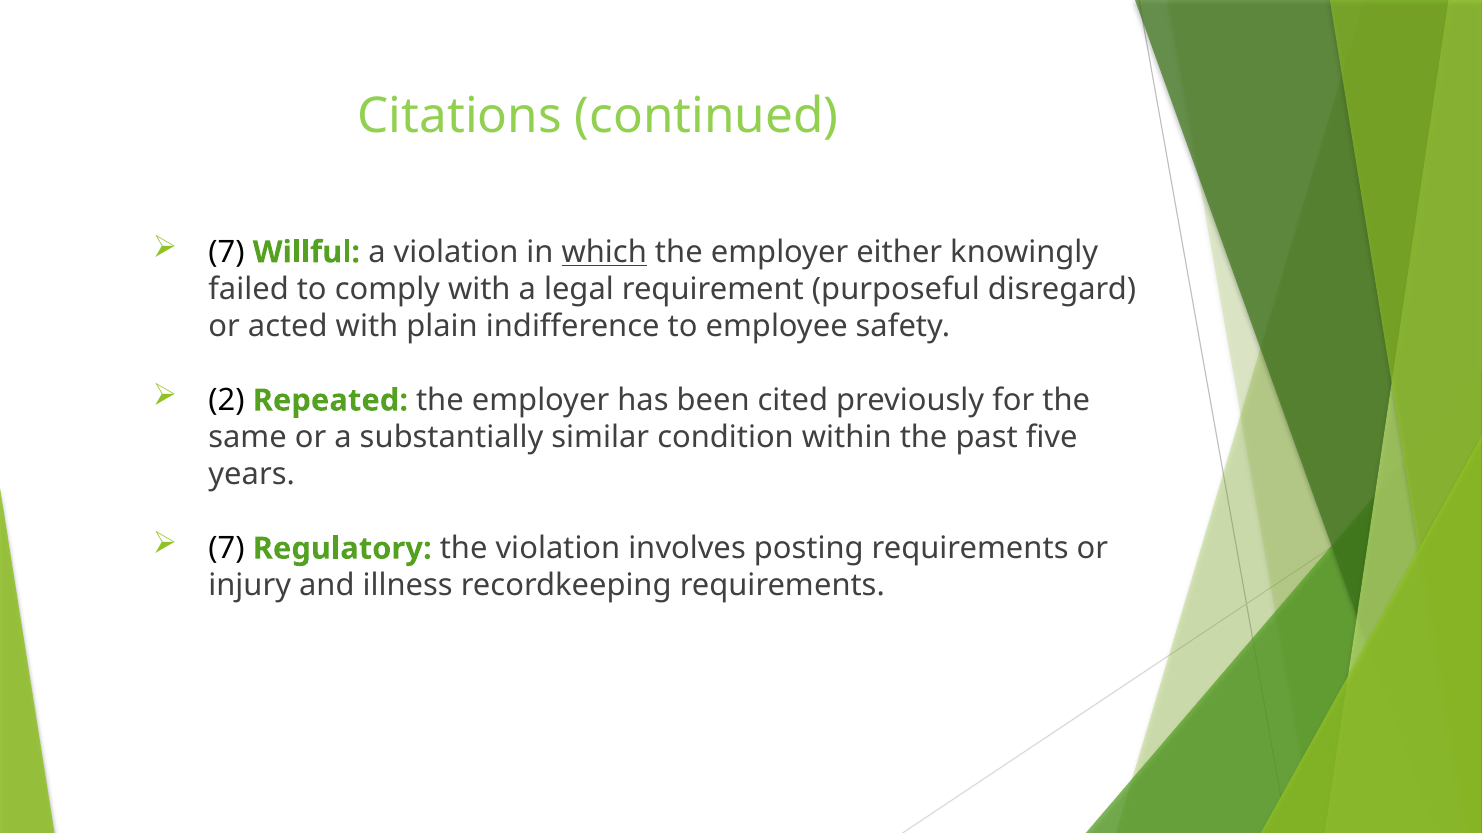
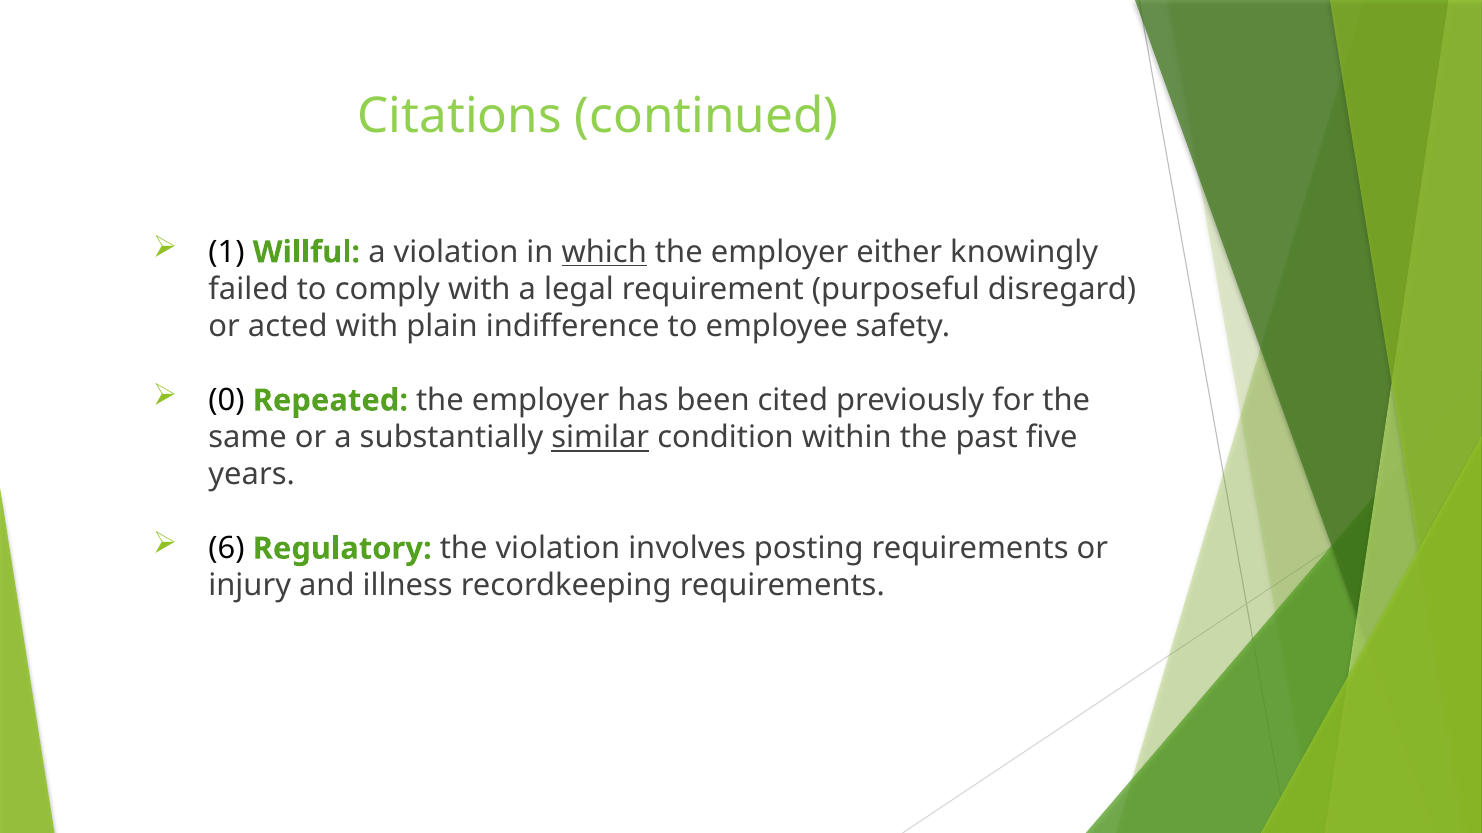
7 at (227, 252): 7 -> 1
2: 2 -> 0
similar underline: none -> present
7 at (227, 549): 7 -> 6
